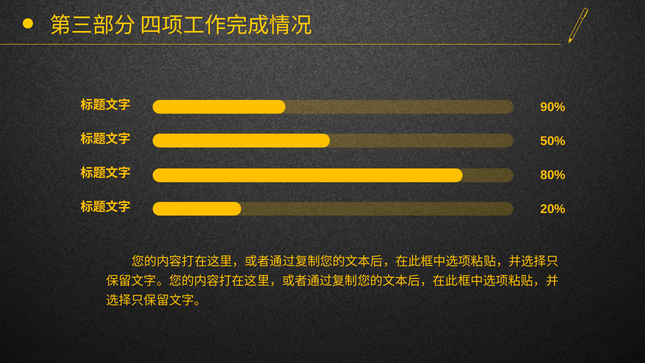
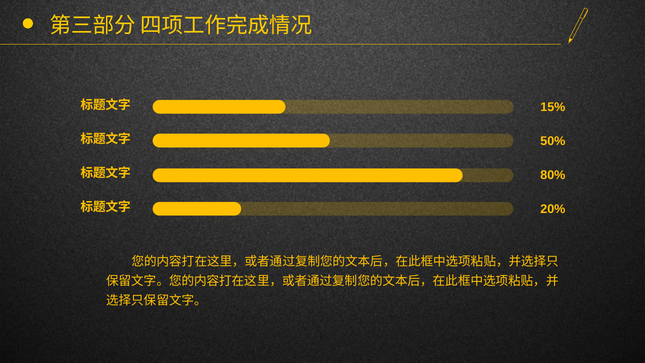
90%: 90% -> 15%
